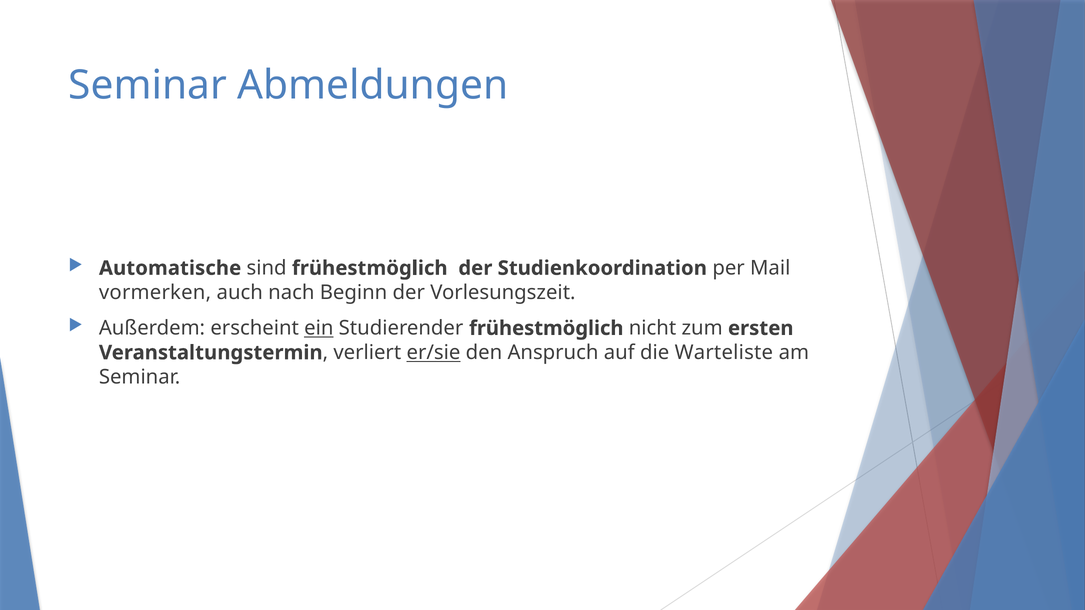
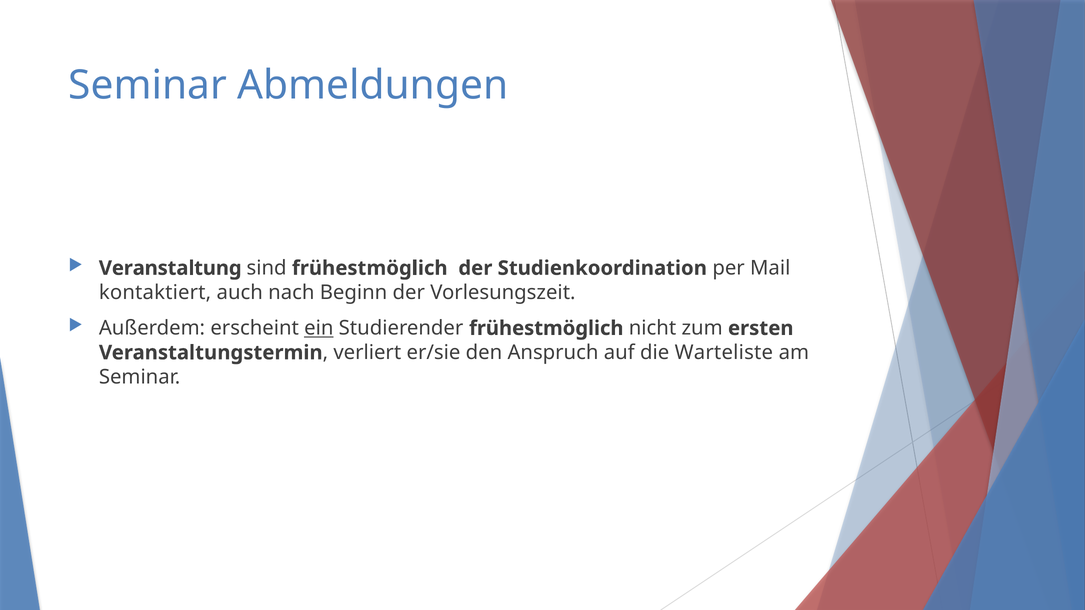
Automatische: Automatische -> Veranstaltung
vormerken: vormerken -> kontaktiert
er/sie underline: present -> none
